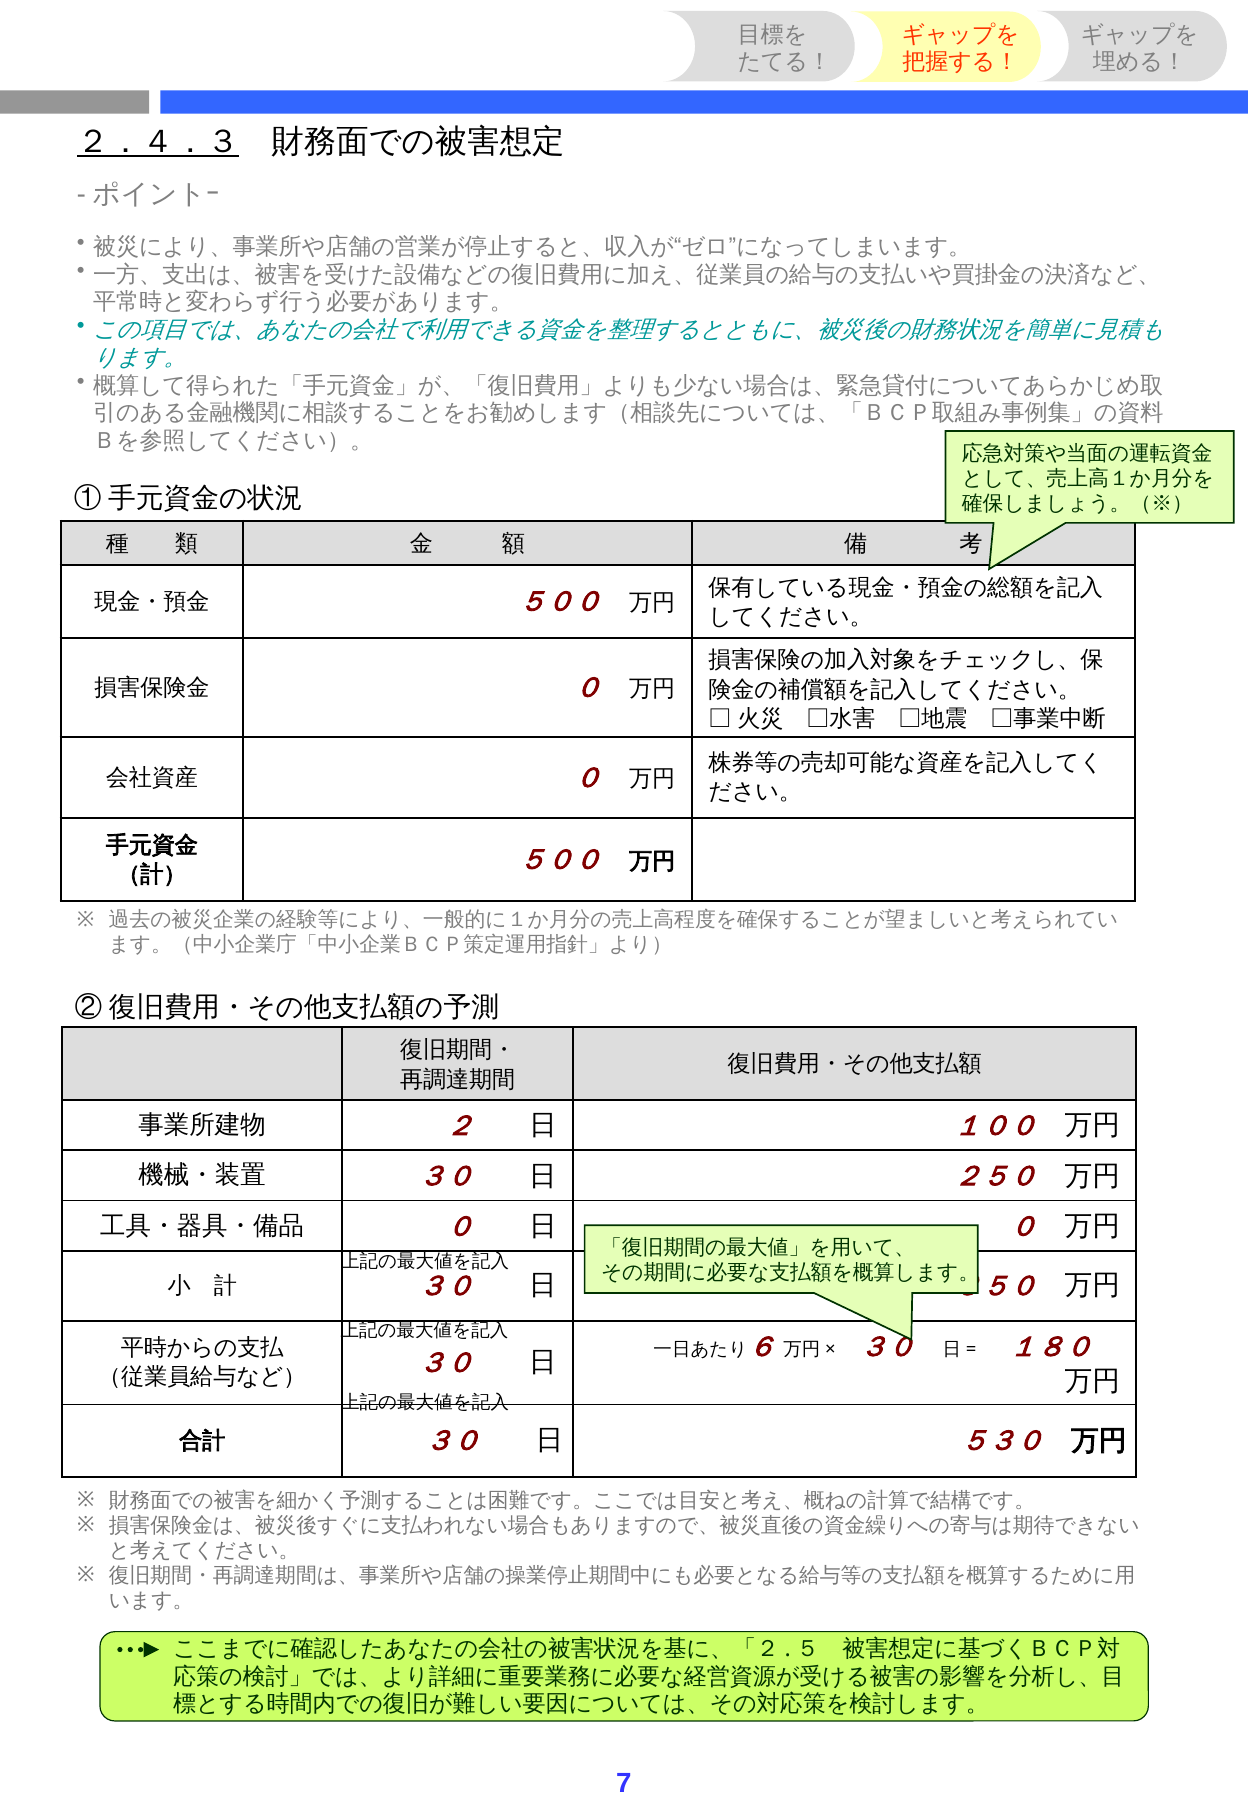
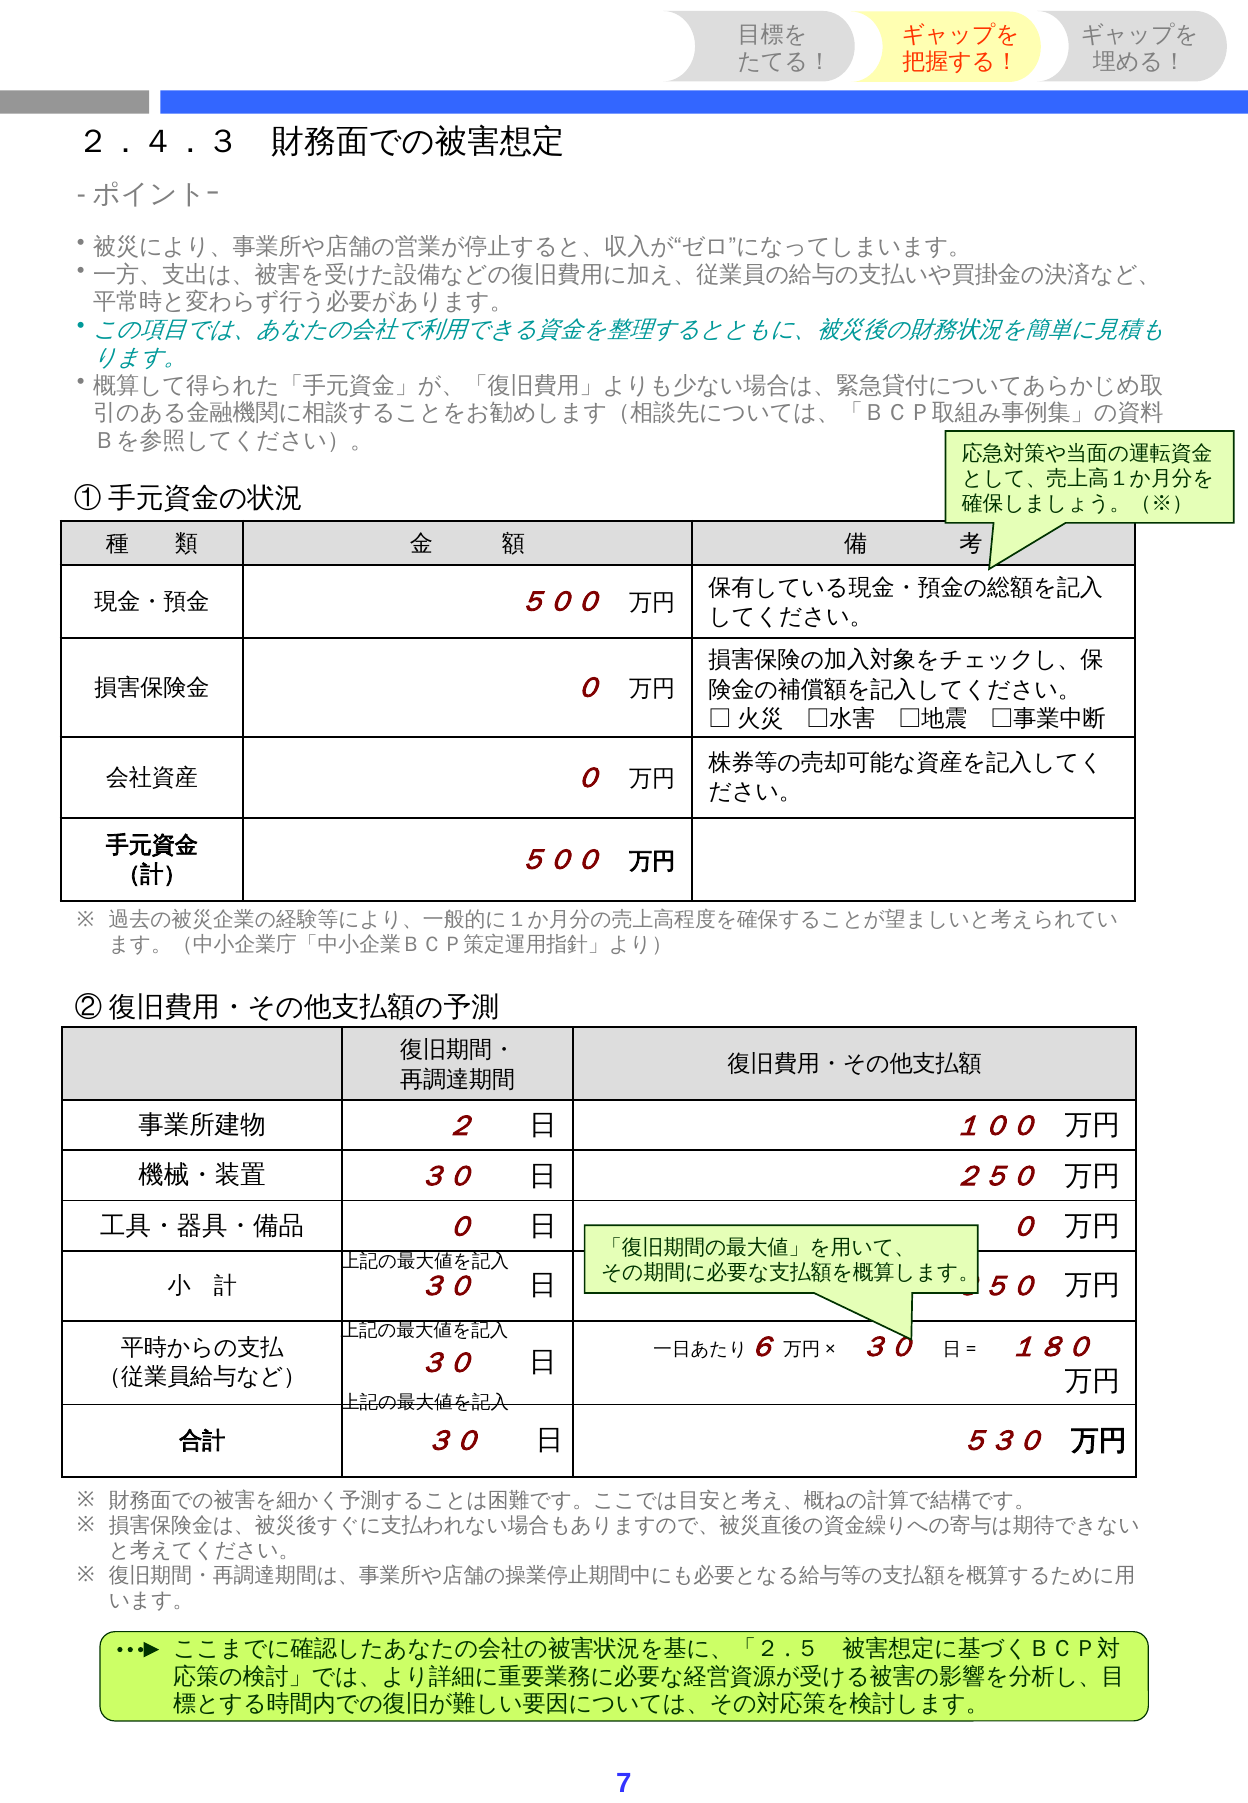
２．４．３ underline: present -> none
